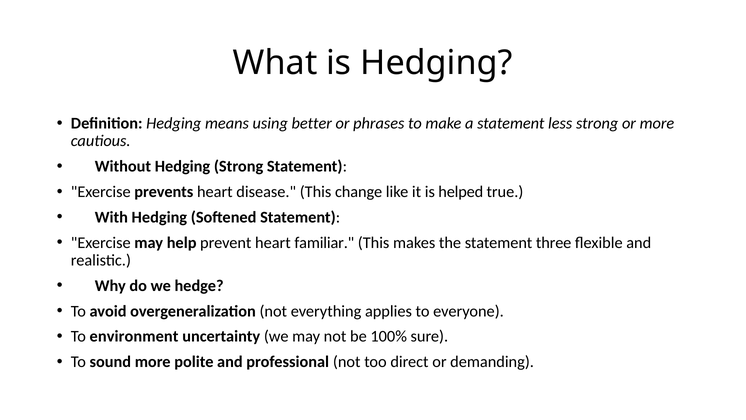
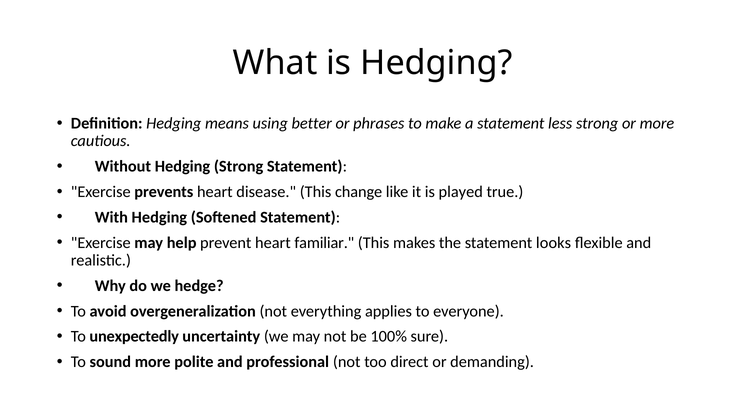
helped: helped -> played
three: three -> looks
environment: environment -> unexpectedly
